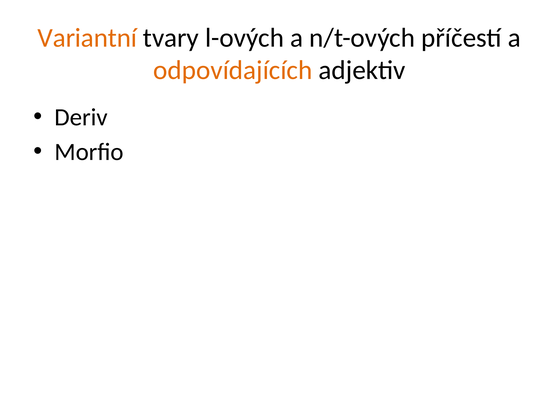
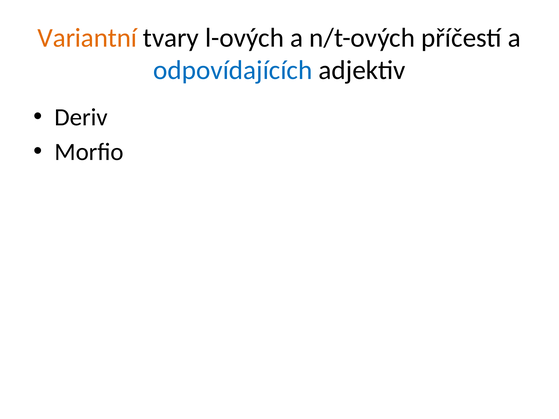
odpovídajících colour: orange -> blue
